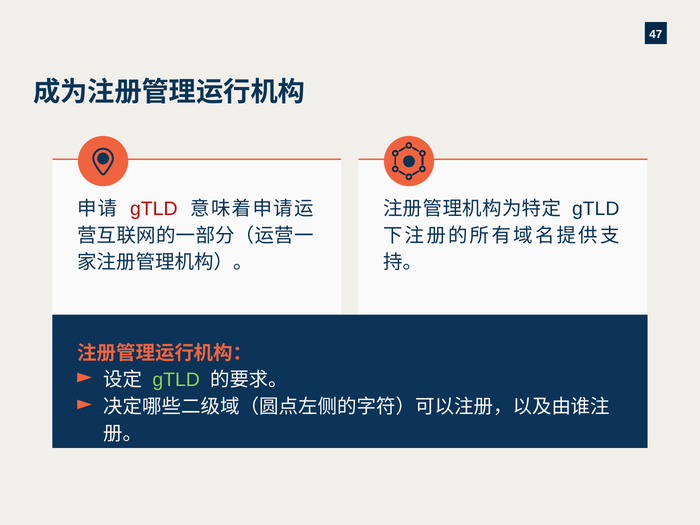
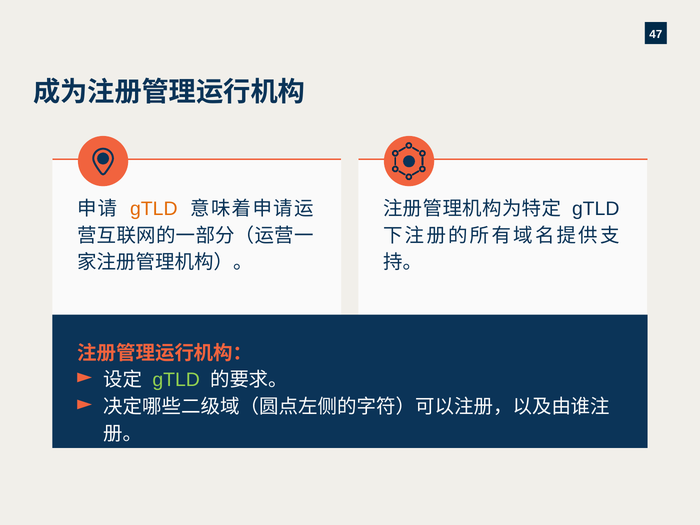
gTLD at (154, 209) colour: red -> orange
